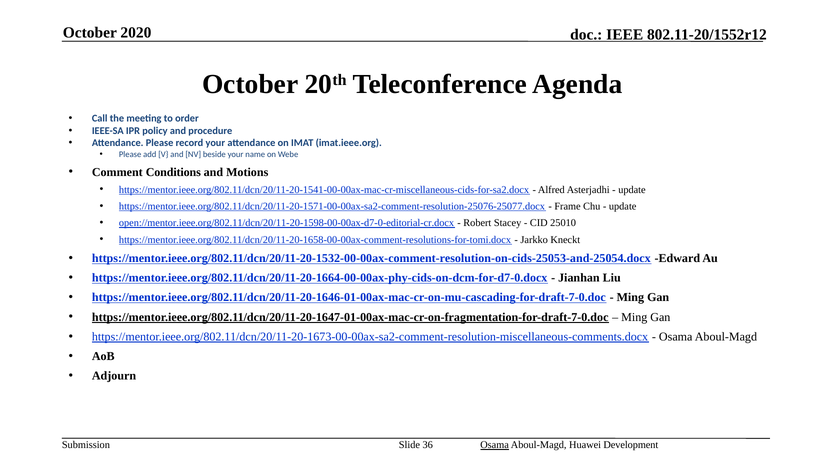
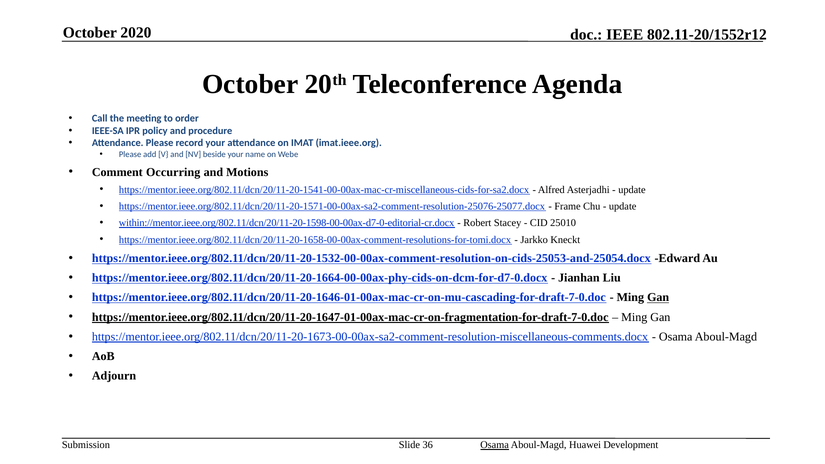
Conditions: Conditions -> Occurring
open://mentor.ieee.org/802.11/dcn/20/11-20-1598-00-00ax-d7-0-editorial-cr.docx: open://mentor.ieee.org/802.11/dcn/20/11-20-1598-00-00ax-d7-0-editorial-cr.docx -> within://mentor.ieee.org/802.11/dcn/20/11-20-1598-00-00ax-d7-0-editorial-cr.docx
Gan at (658, 298) underline: none -> present
